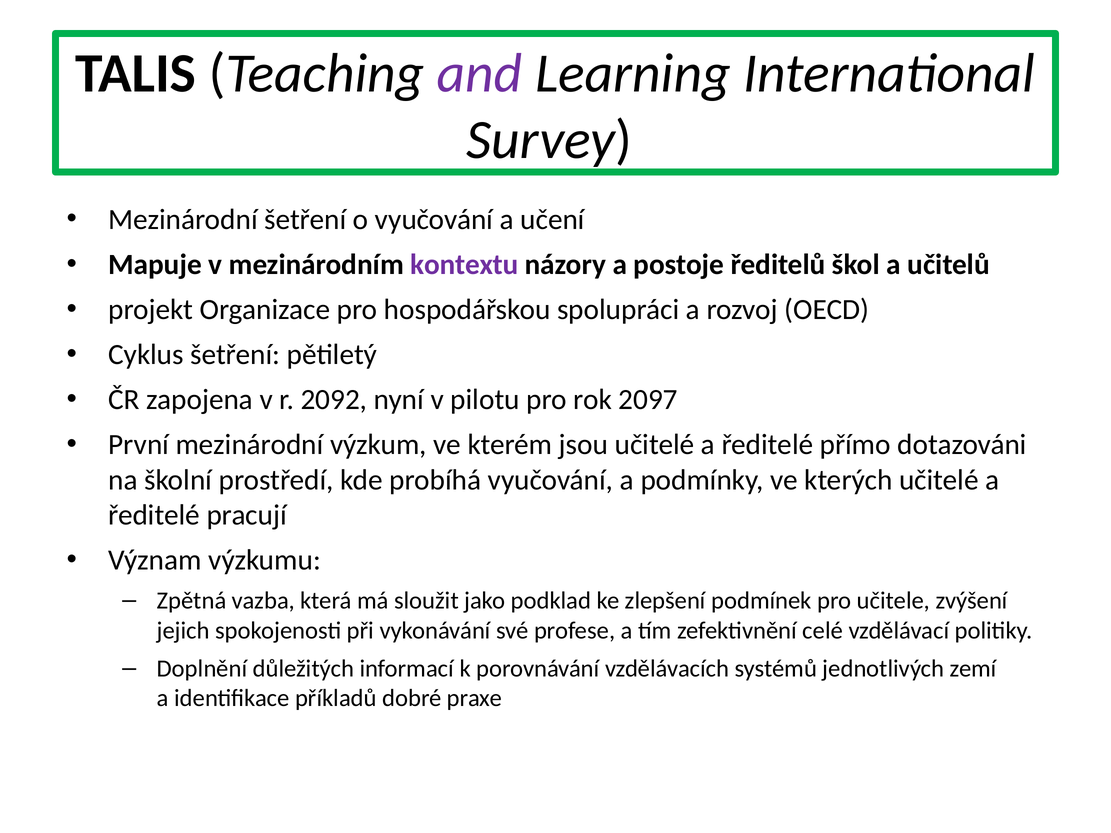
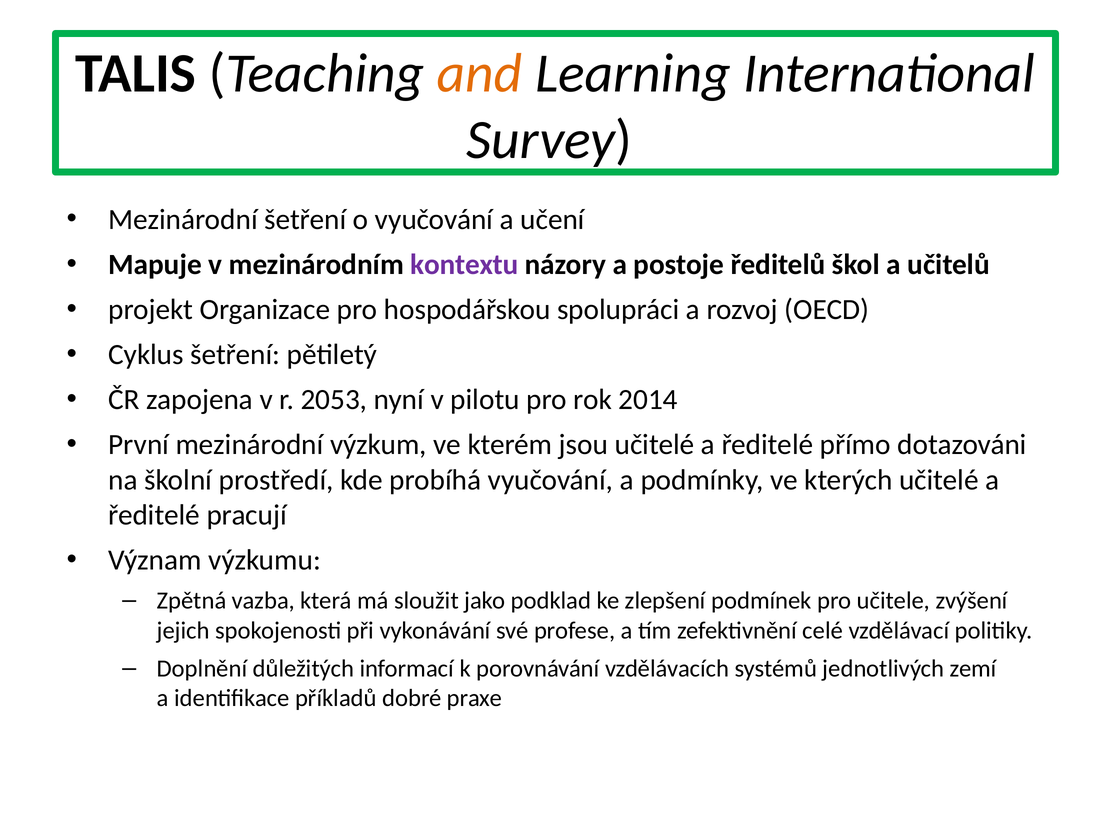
and colour: purple -> orange
2092: 2092 -> 2053
2097: 2097 -> 2014
